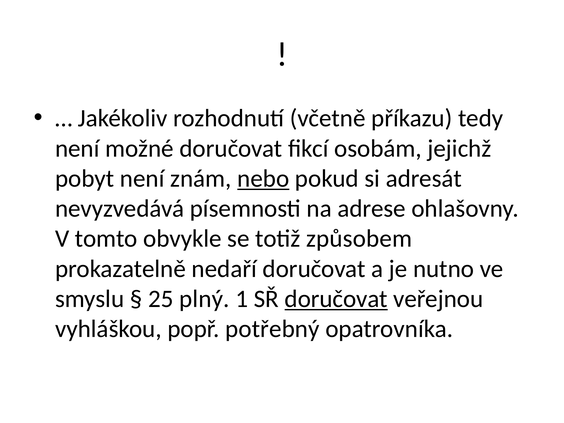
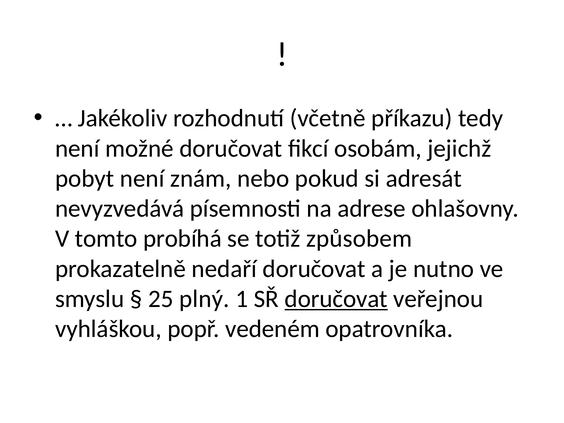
nebo underline: present -> none
obvykle: obvykle -> probíhá
potřebný: potřebný -> vedeném
